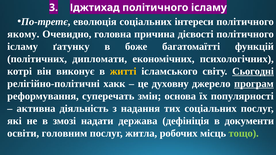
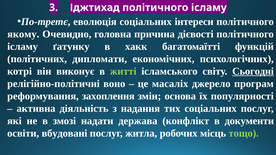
боже: боже -> хакк
житті colour: yellow -> light green
хакк: хакк -> воно
духовну: духовну -> масаліх
програм underline: present -> none
суперечать: суперечать -> захоплення
дефініція: дефініція -> конфлікт
головним: головним -> вбудовані
